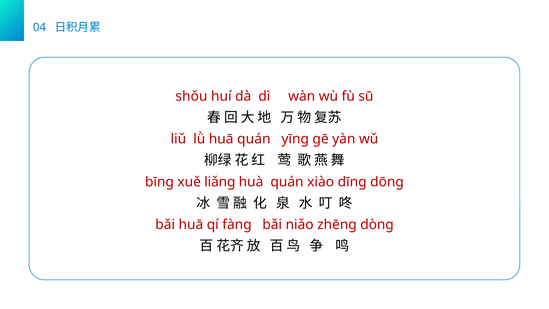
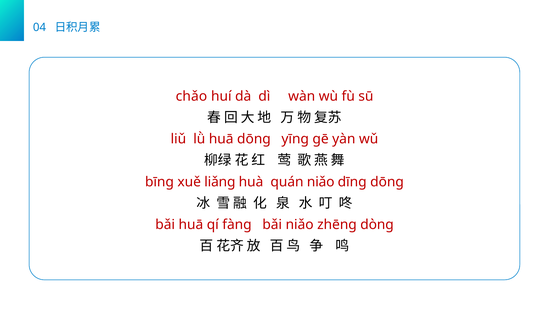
shǒu: shǒu -> chǎo
huā quán: quán -> dōnɡ
quán xiào: xiào -> niǎo
